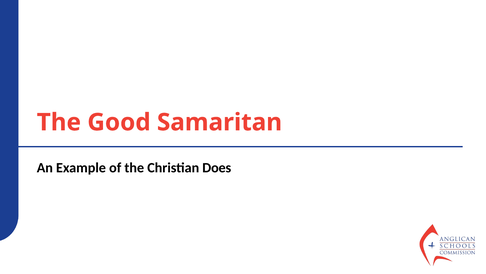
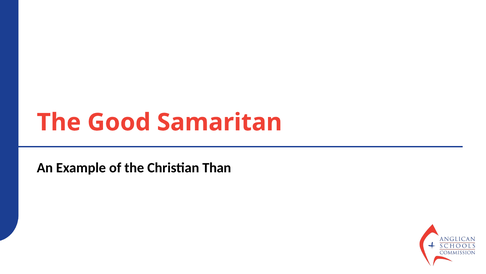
Does: Does -> Than
